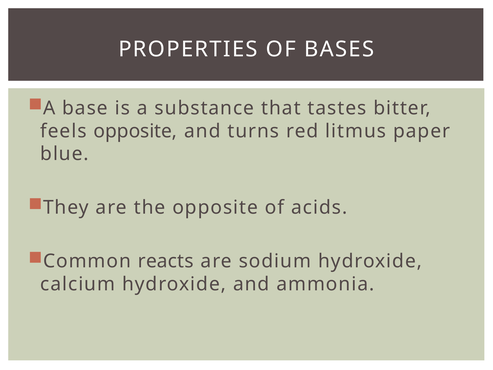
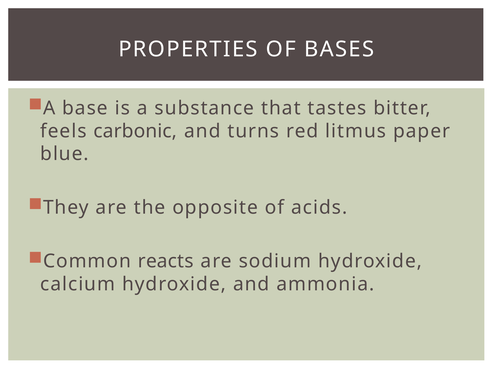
feels opposite: opposite -> carbonic
